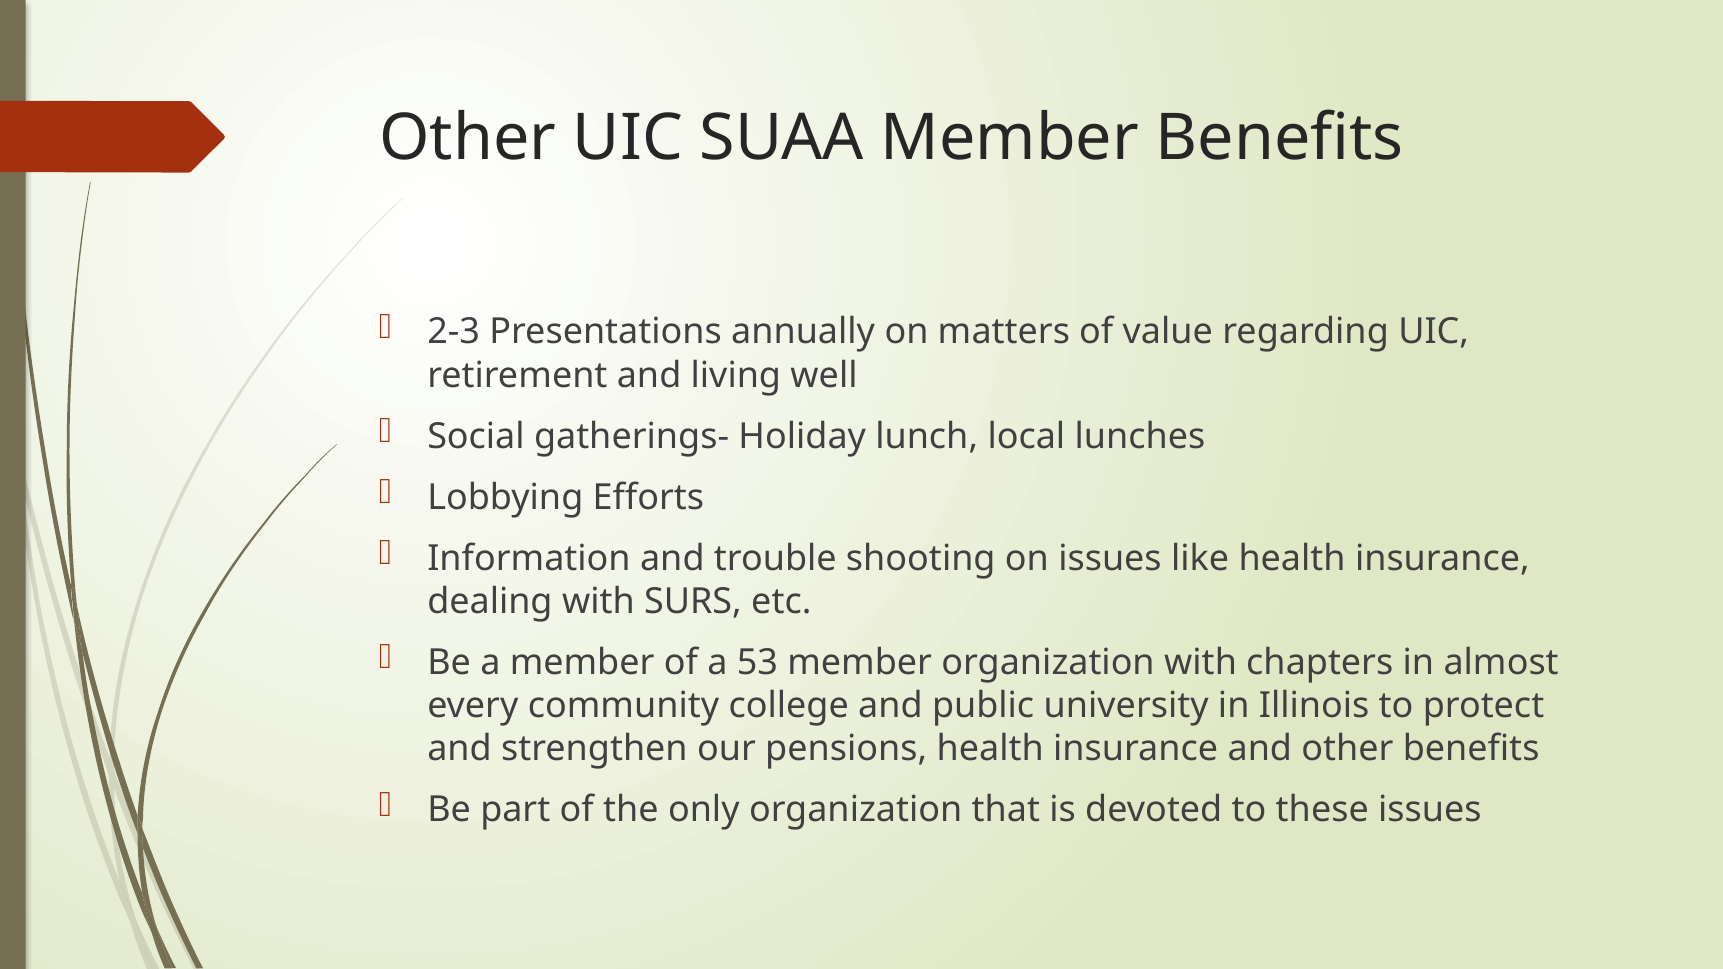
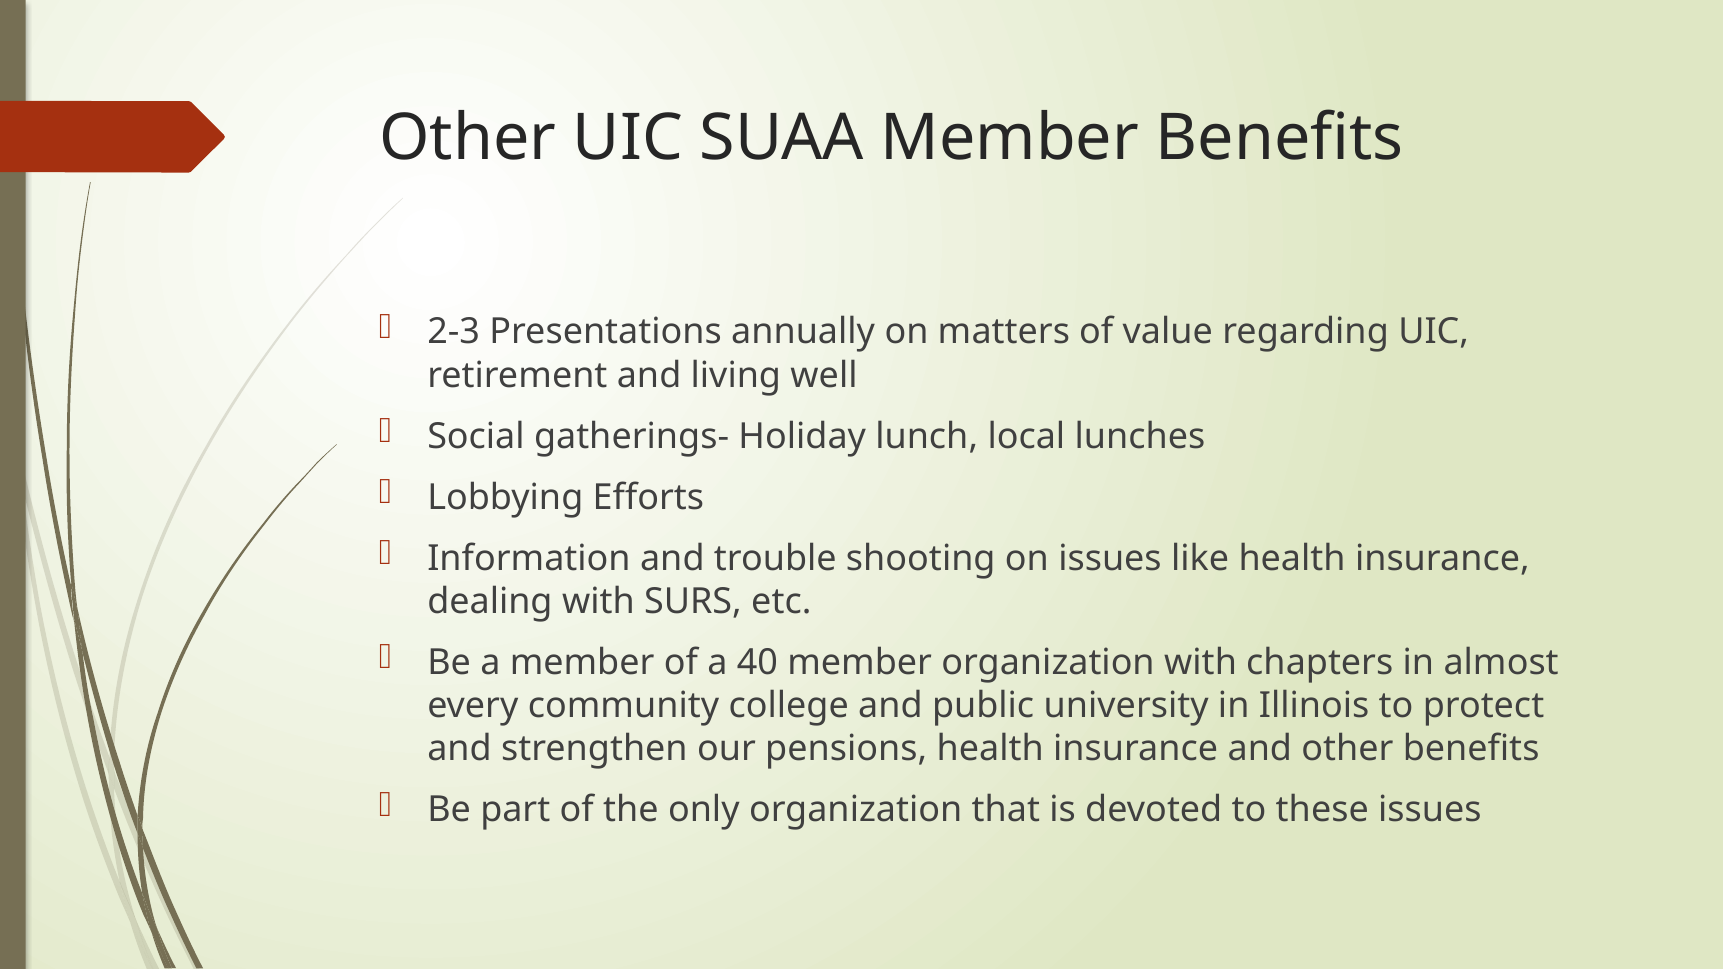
53: 53 -> 40
